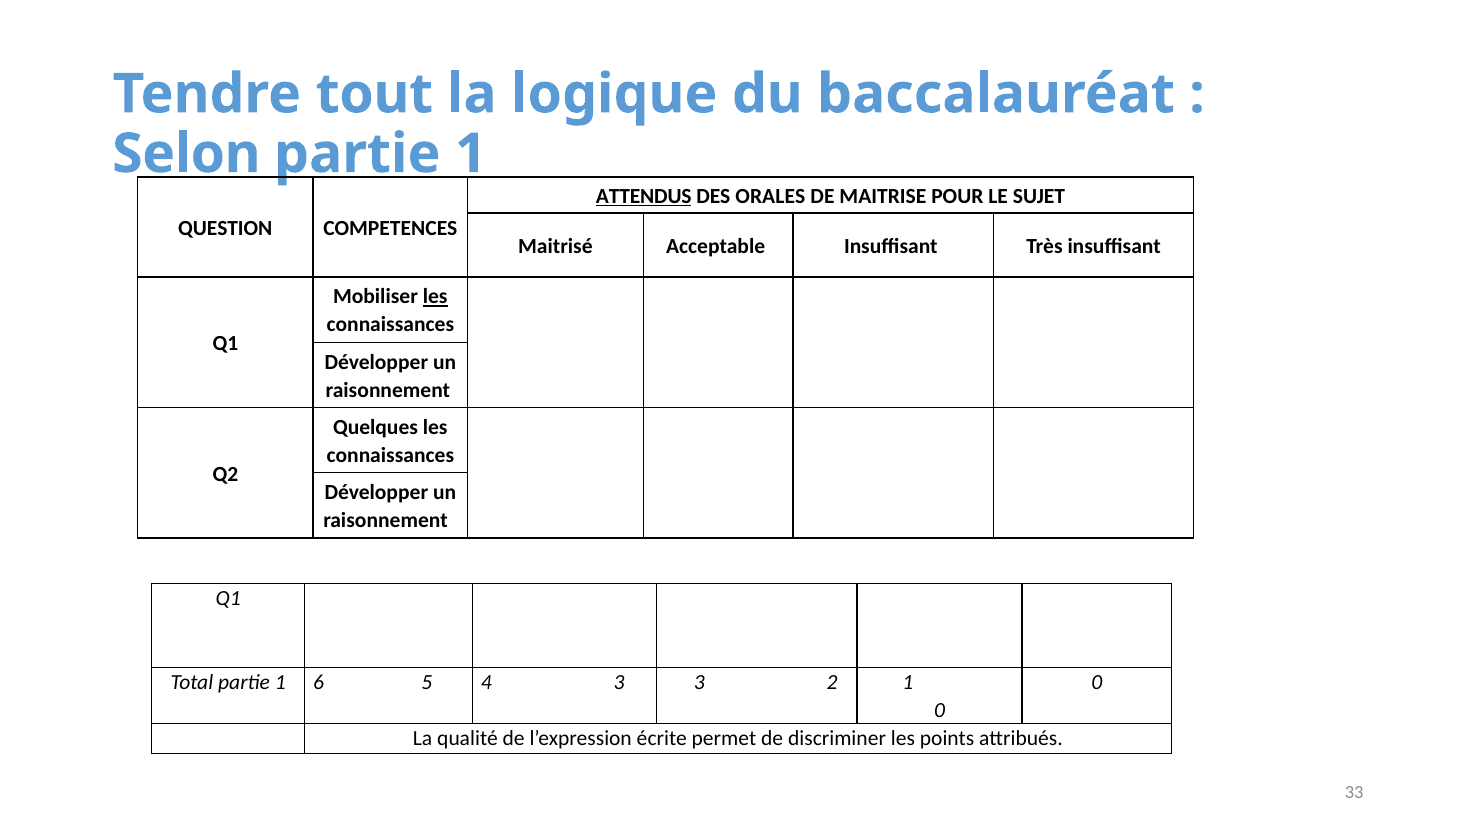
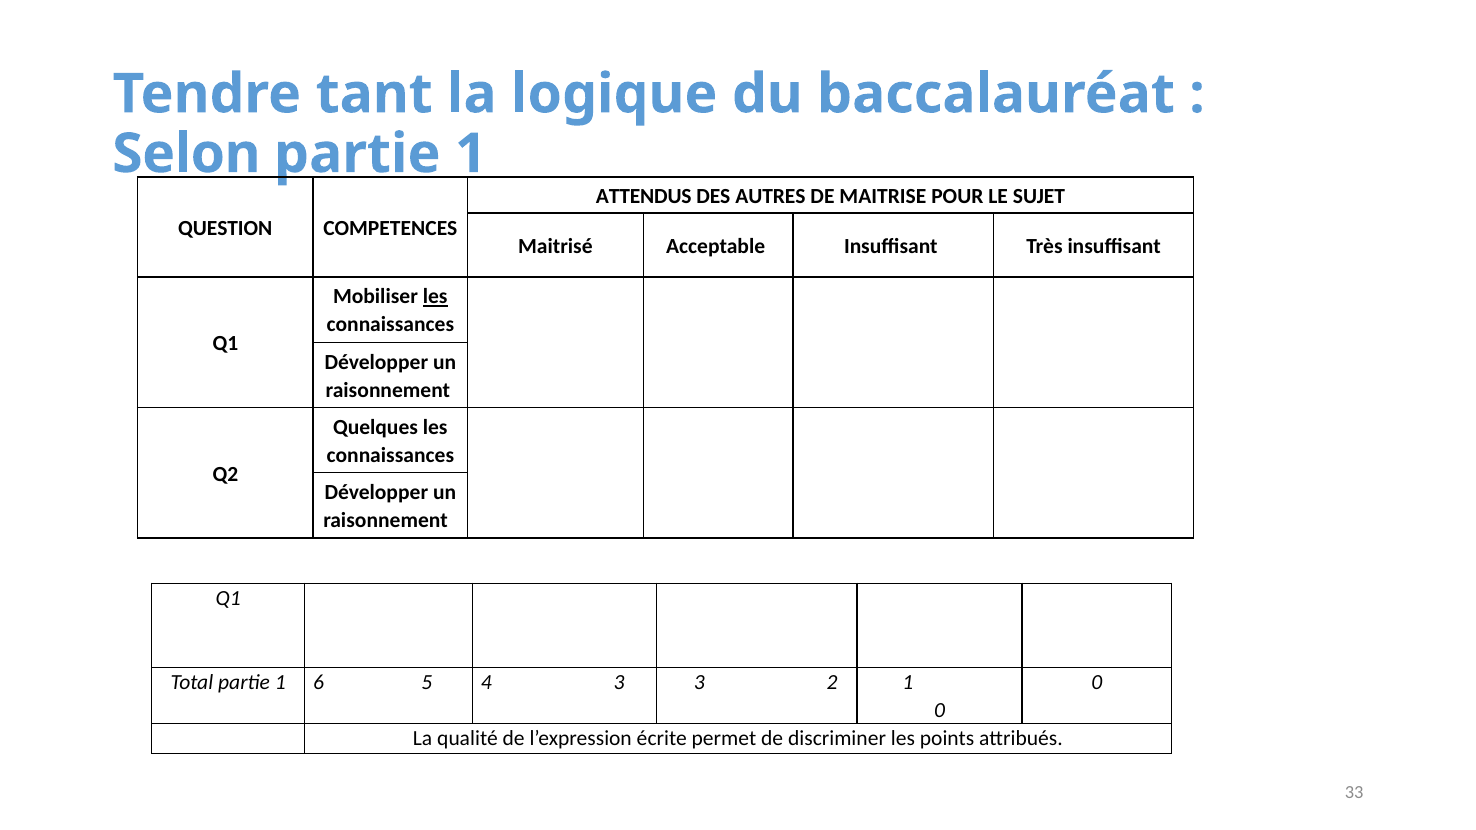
tout: tout -> tant
ATTENDUS underline: present -> none
ORALES: ORALES -> AUTRES
